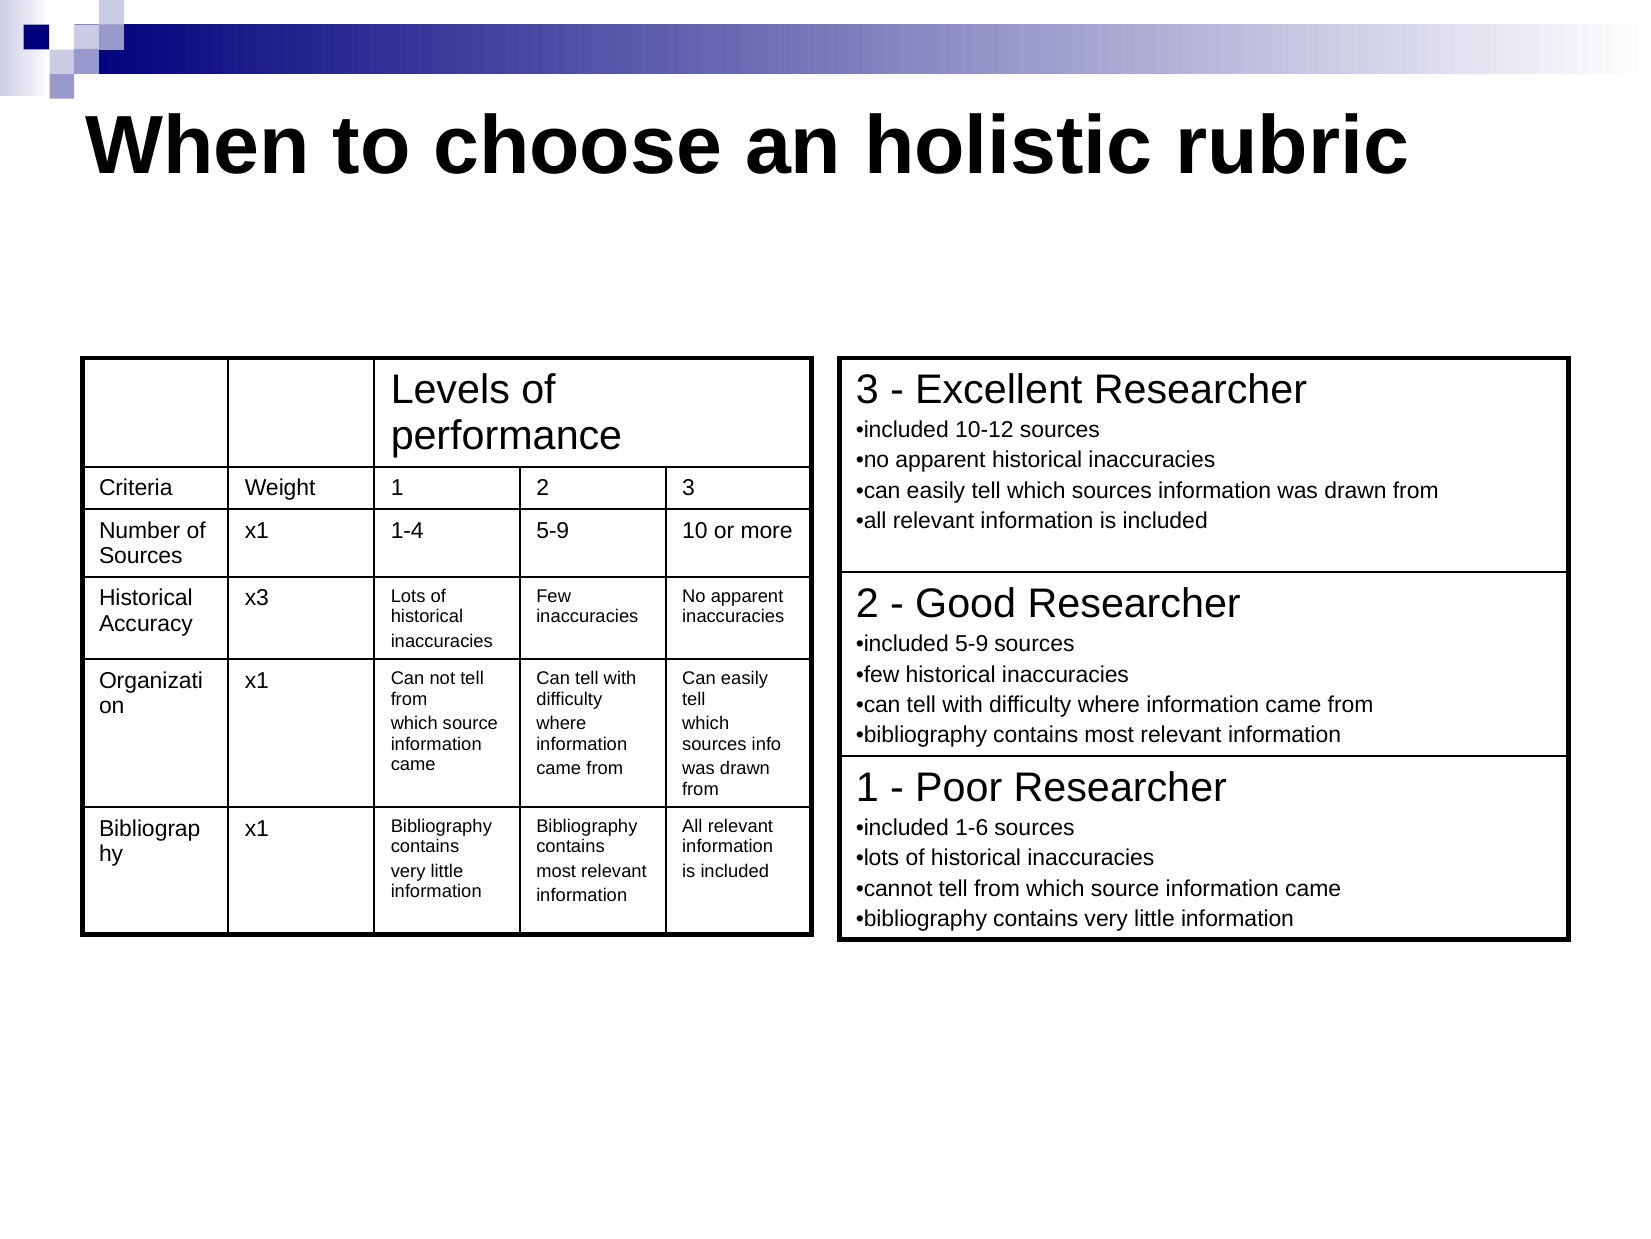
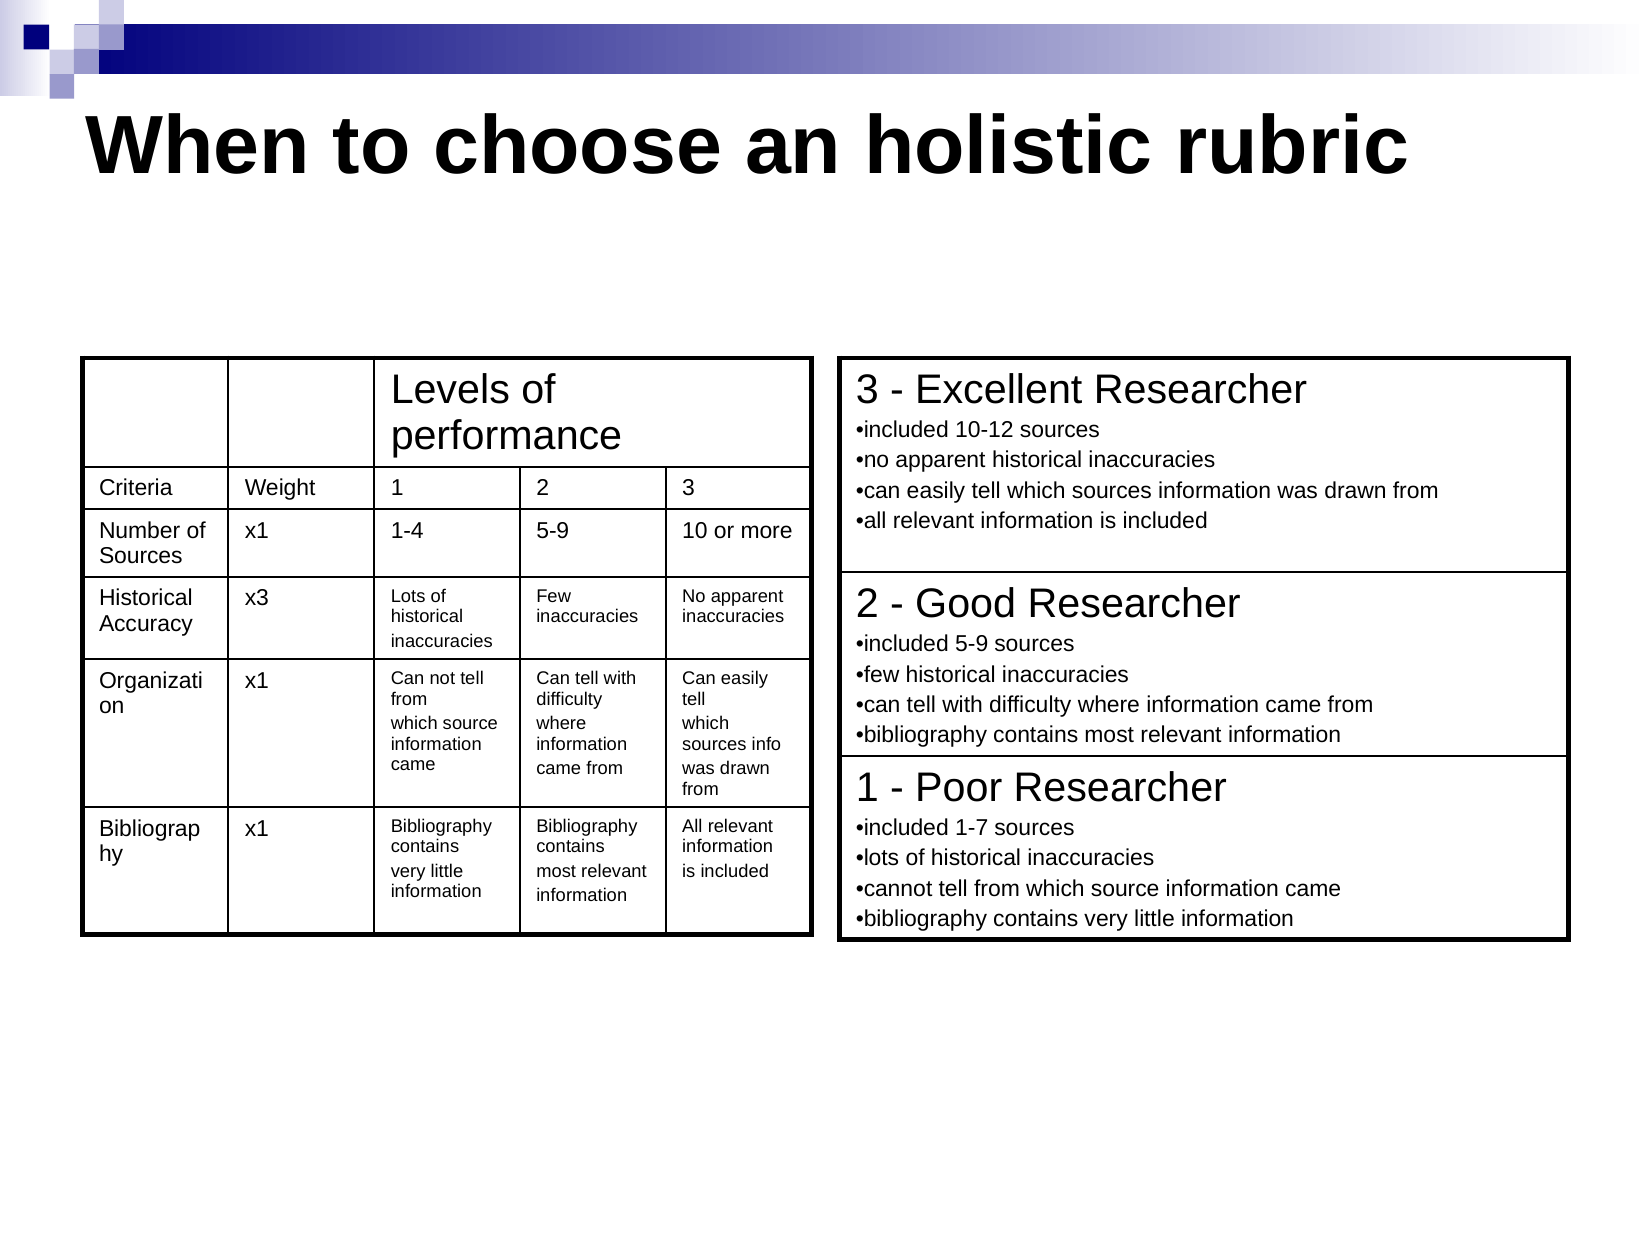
1-6: 1-6 -> 1-7
